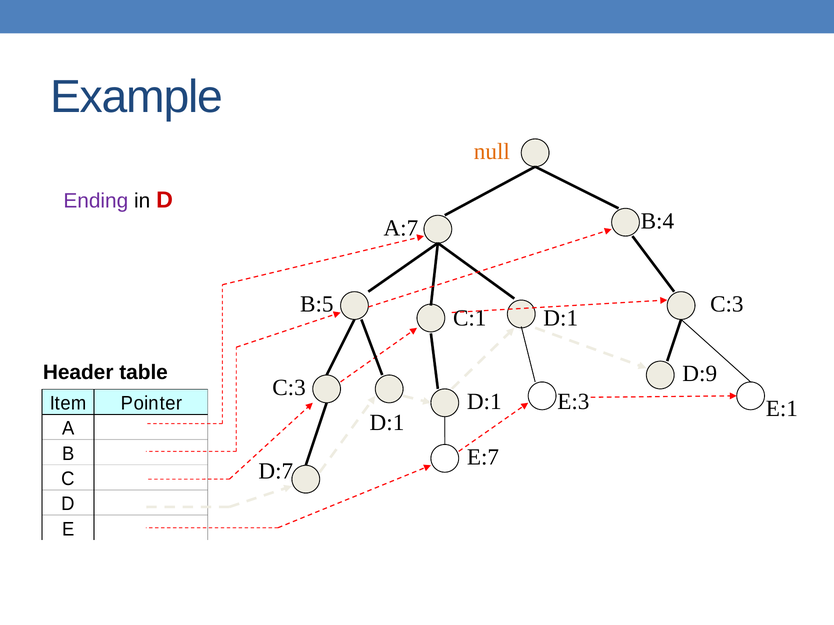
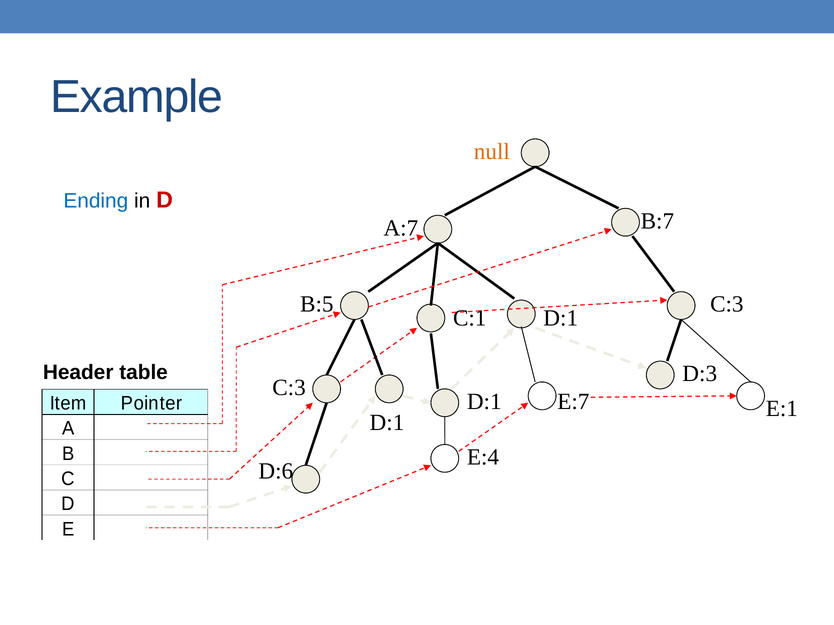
Ending colour: purple -> blue
B:4: B:4 -> B:7
D:9: D:9 -> D:3
E:3: E:3 -> E:7
E:7: E:7 -> E:4
D:7: D:7 -> D:6
